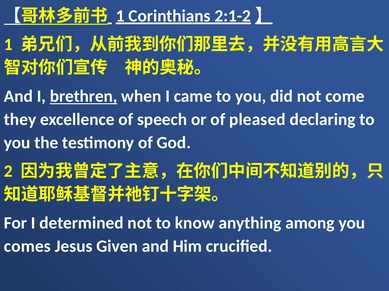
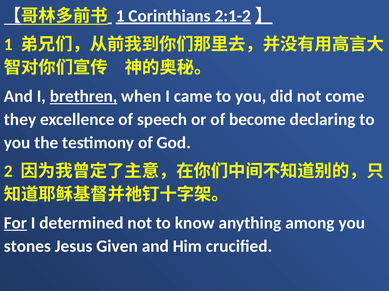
pleased: pleased -> become
For underline: none -> present
comes: comes -> stones
